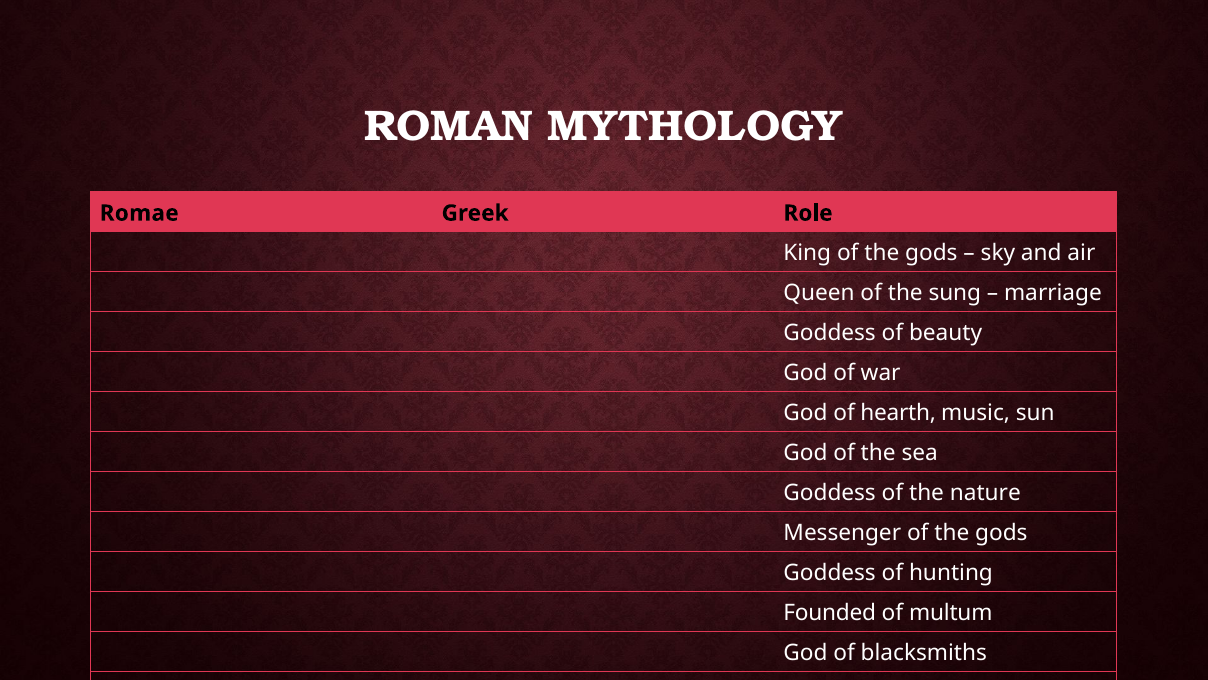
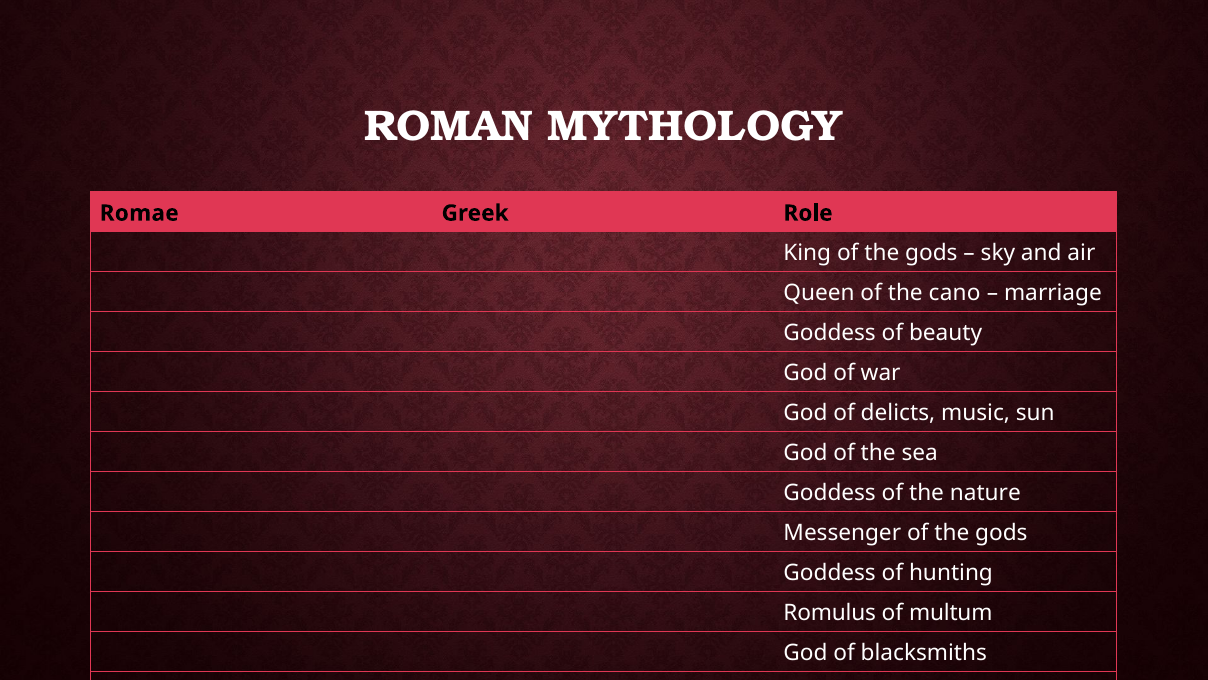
sung: sung -> cano
hearth: hearth -> delicts
Founded: Founded -> Romulus
